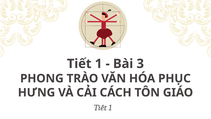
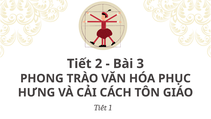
Tiết 1: 1 -> 2
